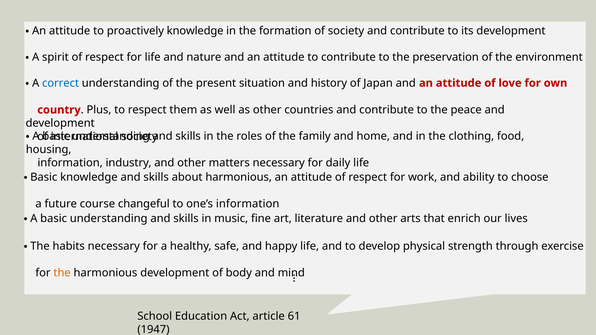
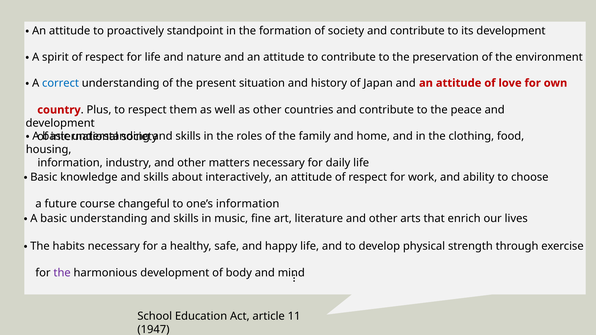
proactively knowledge: knowledge -> standpoint
about harmonious: harmonious -> interactively
the at (62, 273) colour: orange -> purple
61: 61 -> 11
